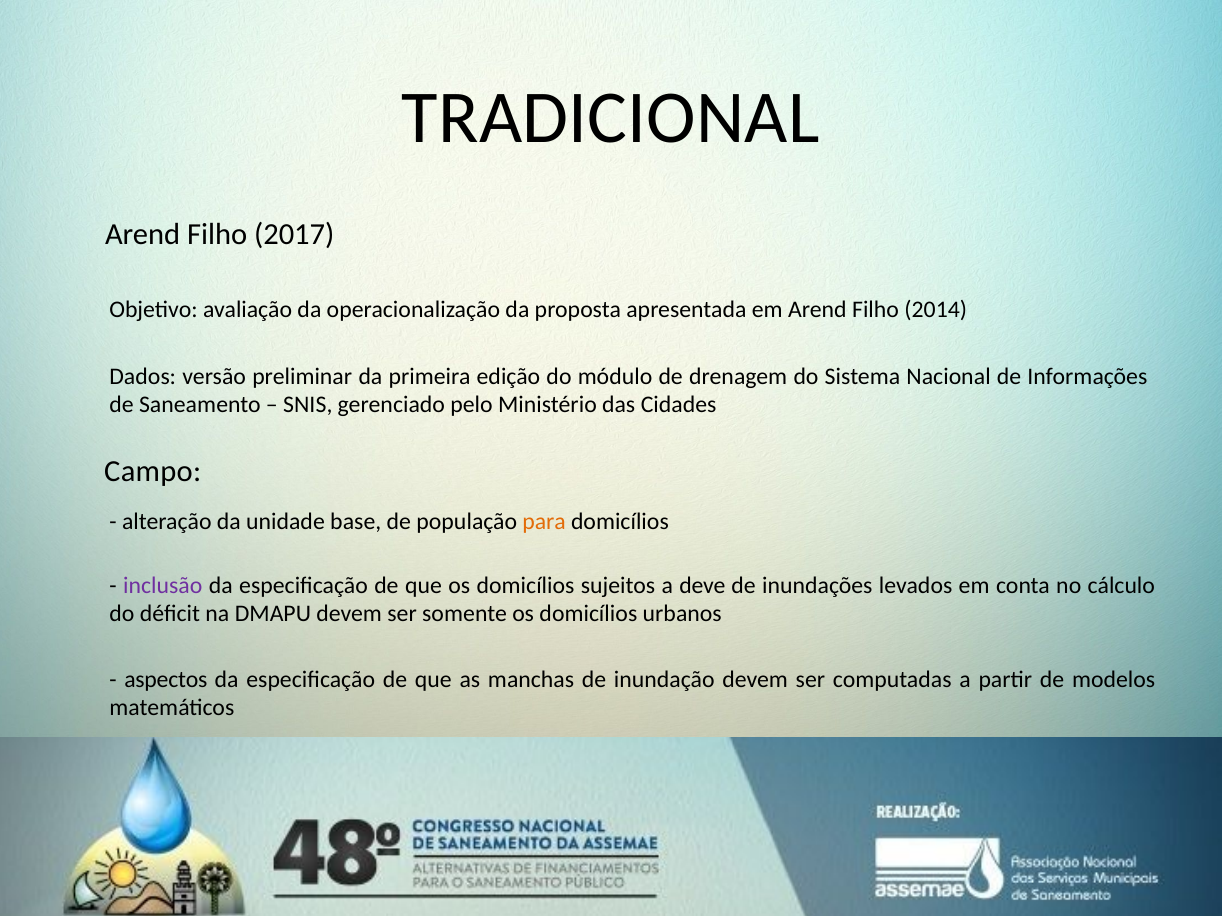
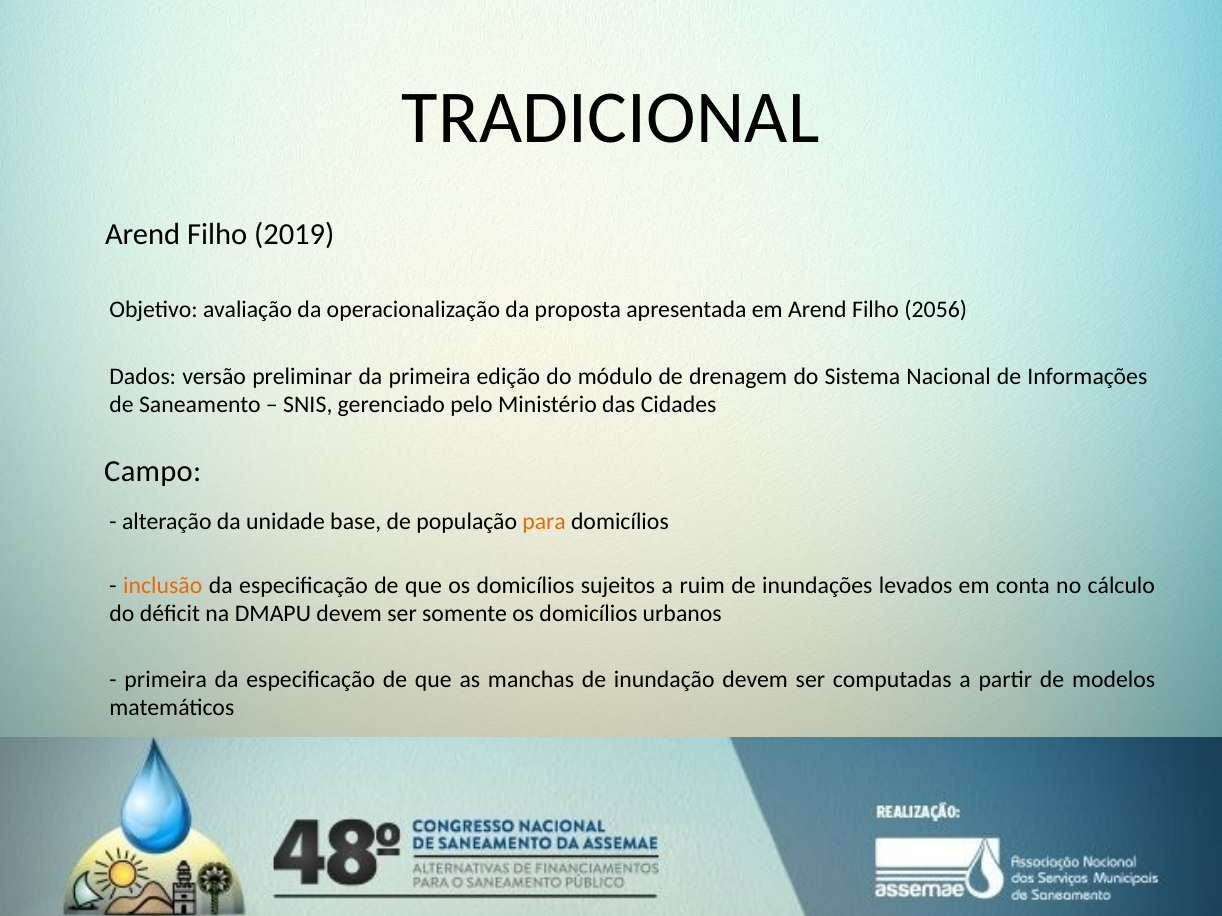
2017: 2017 -> 2019
2014: 2014 -> 2056
inclusão colour: purple -> orange
deve: deve -> ruim
aspectos at (166, 680): aspectos -> primeira
